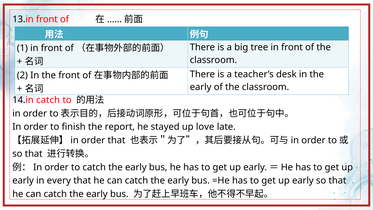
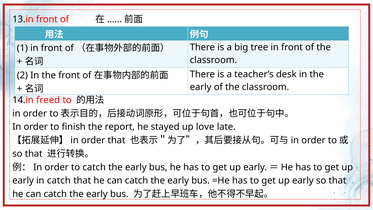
14.in catch: catch -> freed
in every: every -> catch
